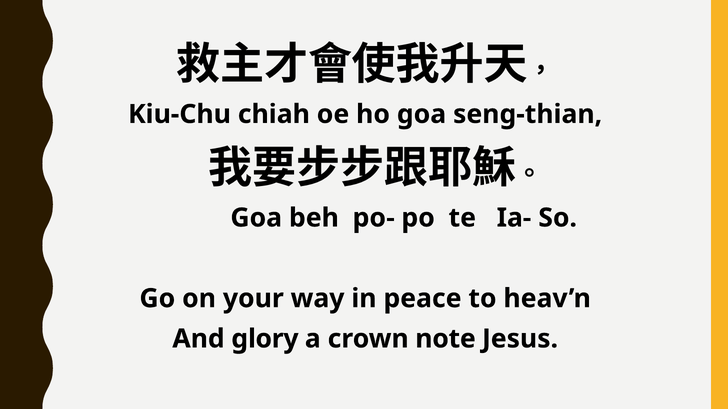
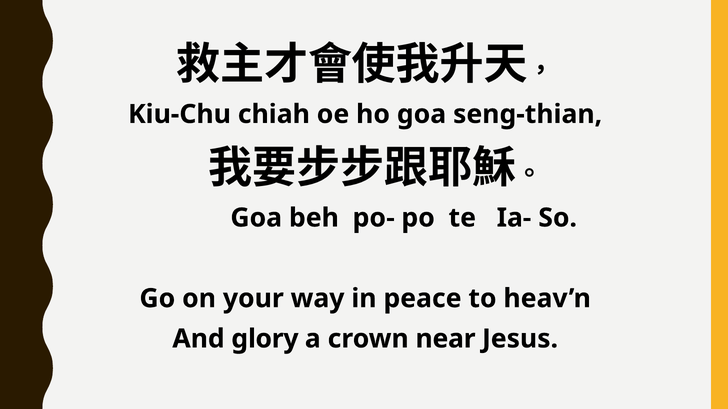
note: note -> near
